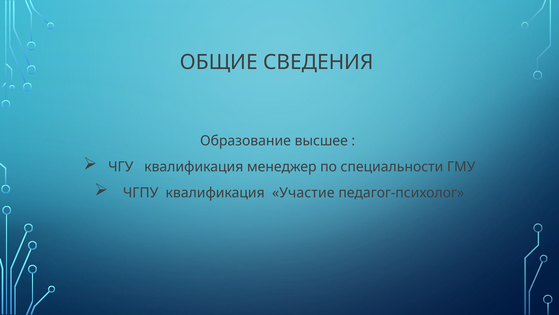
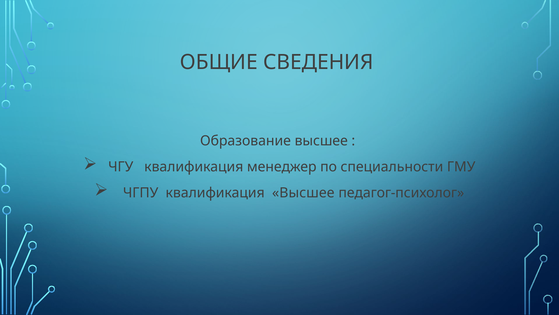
квалификация Участие: Участие -> Высшее
